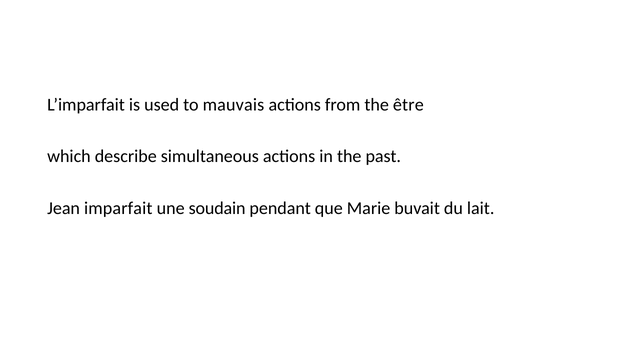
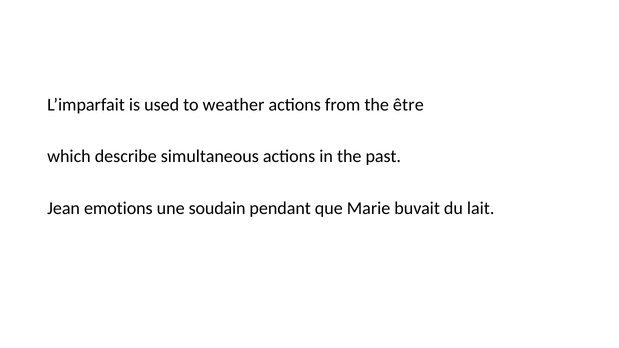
mauvais: mauvais -> weather
imparfait: imparfait -> emotions
